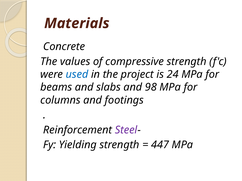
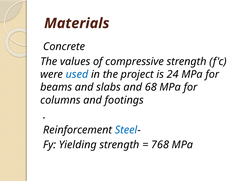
98: 98 -> 68
Steel colour: purple -> blue
447: 447 -> 768
